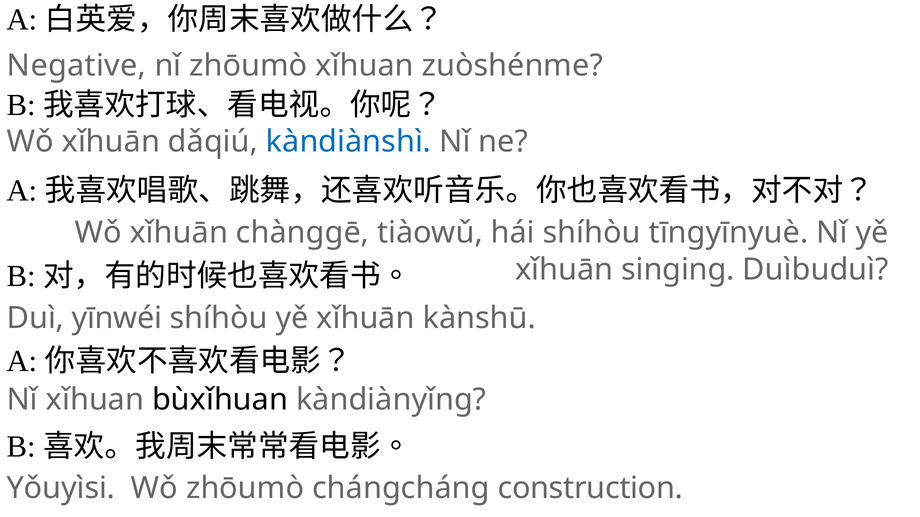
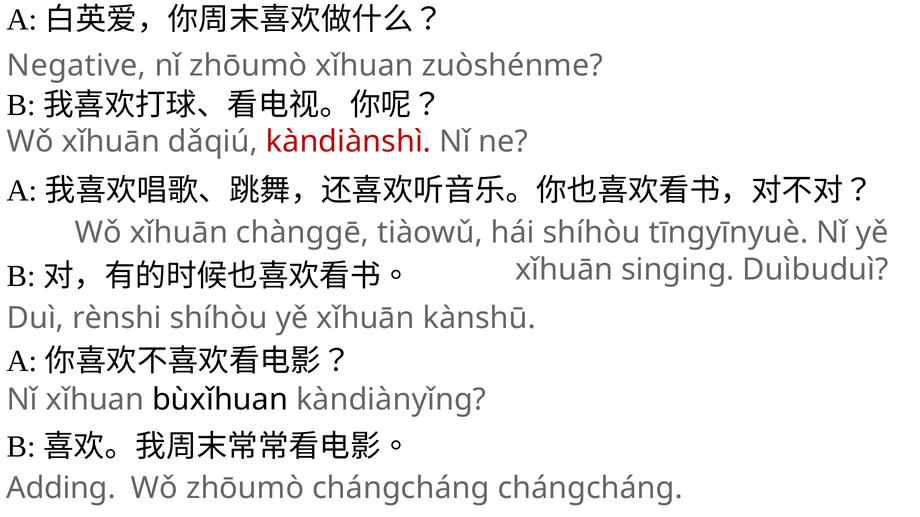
kàndiànshì colour: blue -> red
yīnwéi: yīnwéi -> rènshi
Yǒuyìsi: Yǒuyìsi -> Adding
chángcháng construction: construction -> chángcháng
